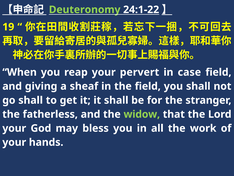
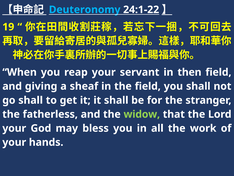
Deuteronomy colour: light green -> light blue
pervert: pervert -> servant
case: case -> then
